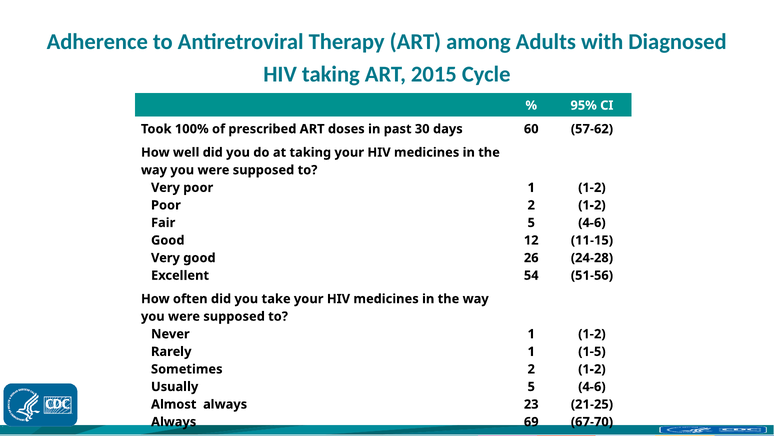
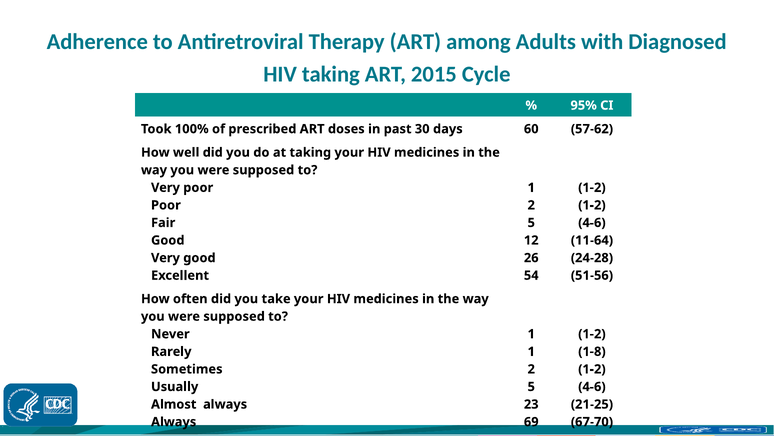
11-15: 11-15 -> 11-64
1-5: 1-5 -> 1-8
